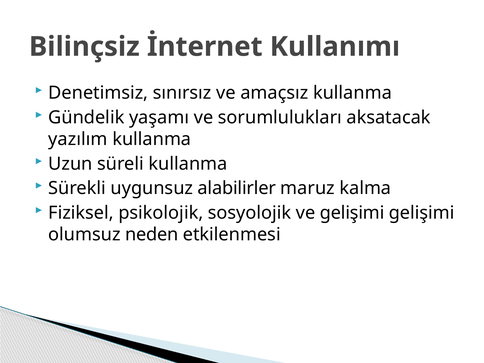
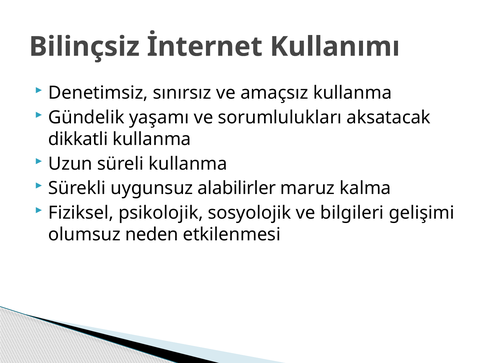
yazılım: yazılım -> dikkatli
ve gelişimi: gelişimi -> bilgileri
